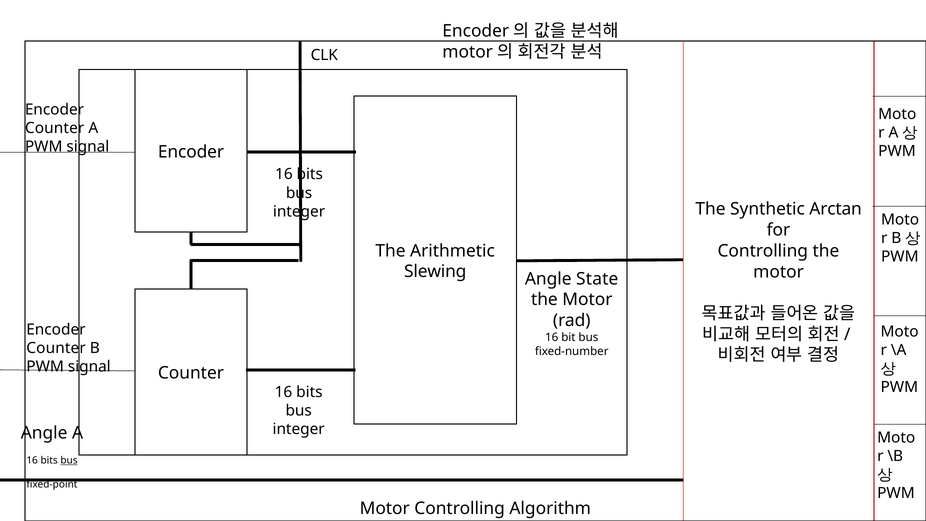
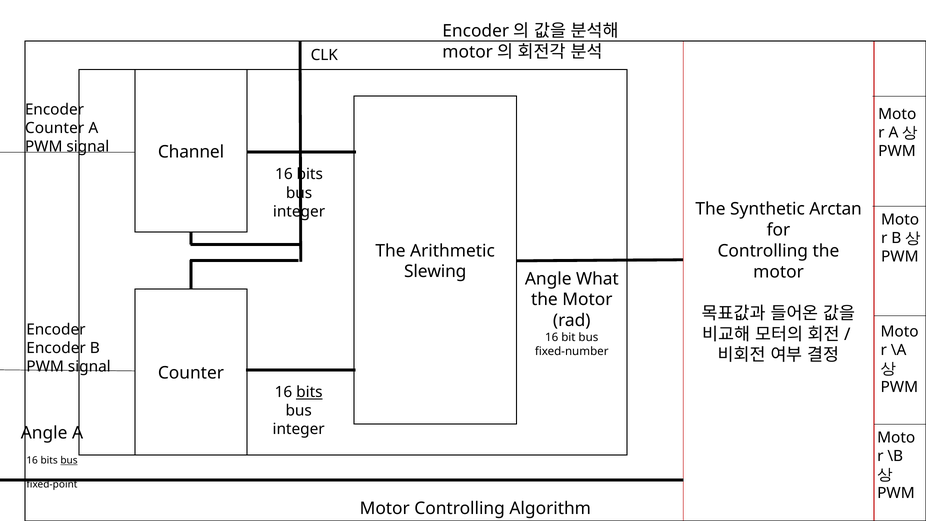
signal Encoder: Encoder -> Channel
State: State -> What
Counter at (56, 348): Counter -> Encoder
bits at (309, 392) underline: none -> present
